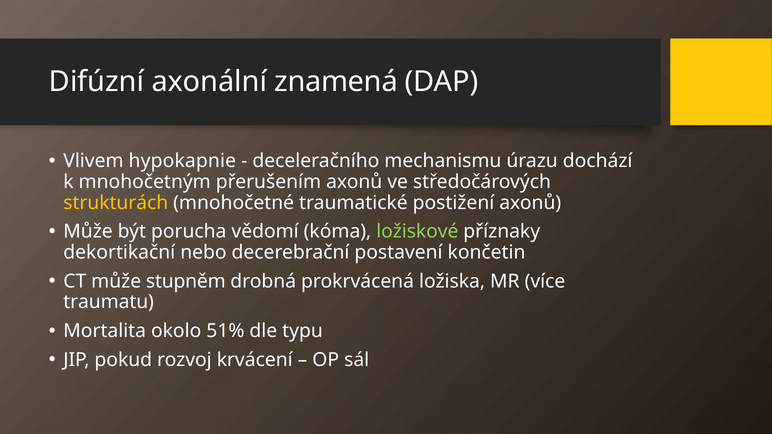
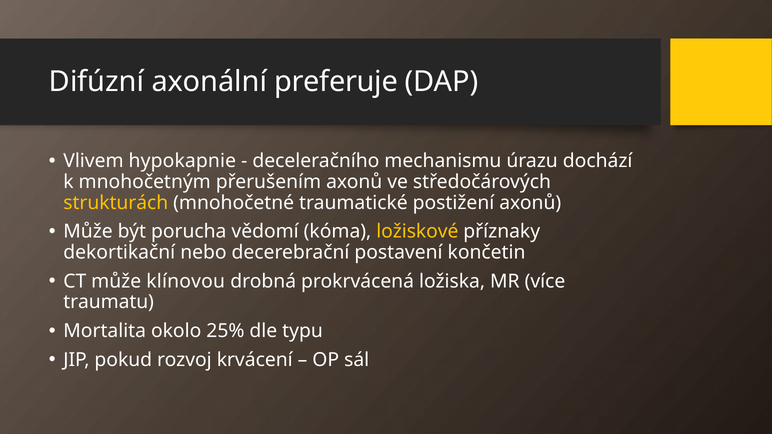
znamená: znamená -> preferuje
ložiskové colour: light green -> yellow
stupněm: stupněm -> klínovou
51%: 51% -> 25%
